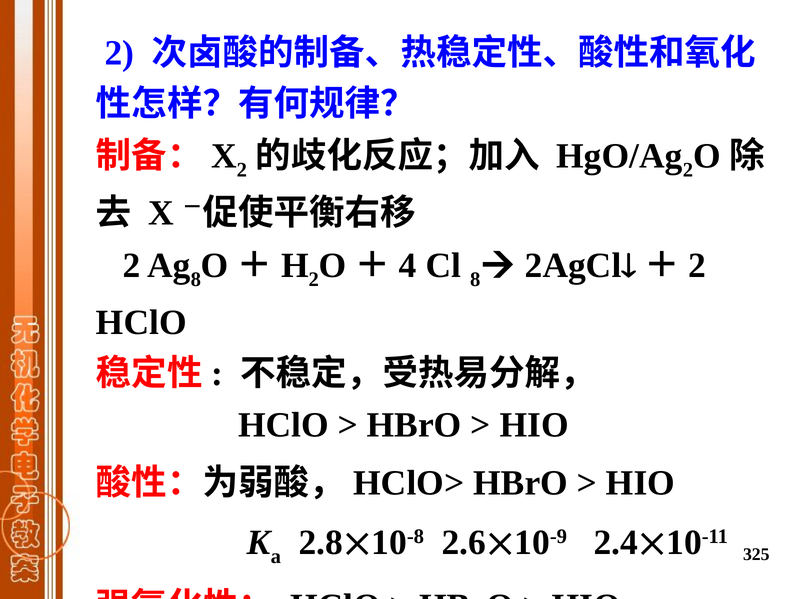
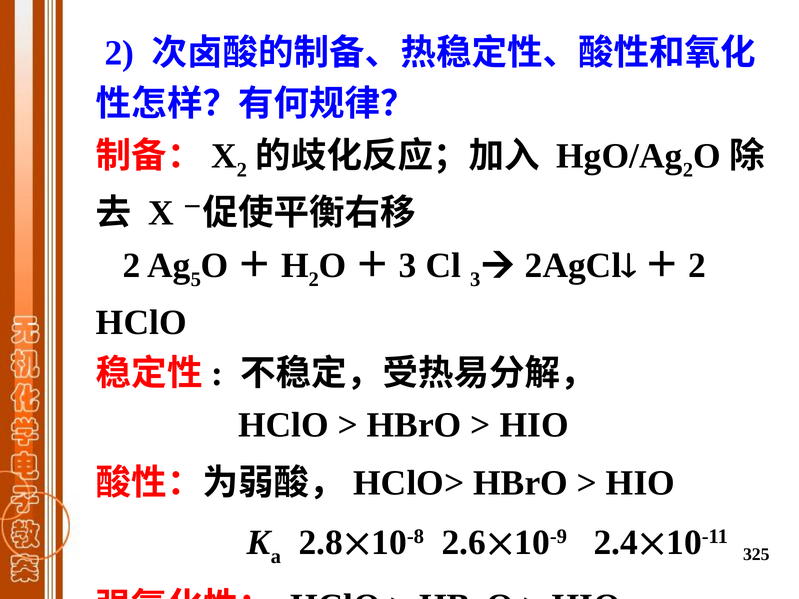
8 at (196, 279): 8 -> 5
4 at (408, 266): 4 -> 3
Cl 8: 8 -> 3
